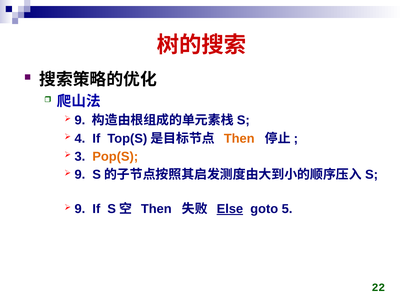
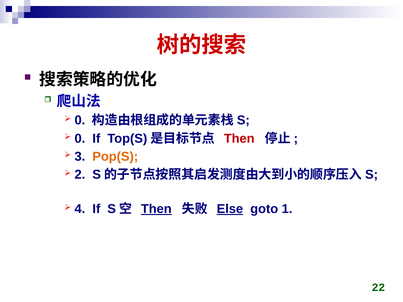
9 at (80, 120): 9 -> 0
4 at (80, 139): 4 -> 0
Then at (239, 139) colour: orange -> red
9 at (80, 175): 9 -> 2
9 at (80, 209): 9 -> 4
Then at (156, 209) underline: none -> present
5: 5 -> 1
